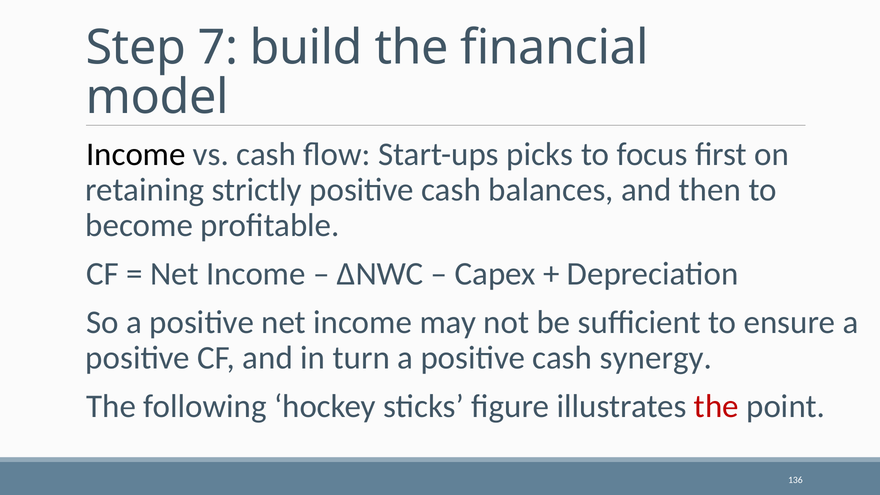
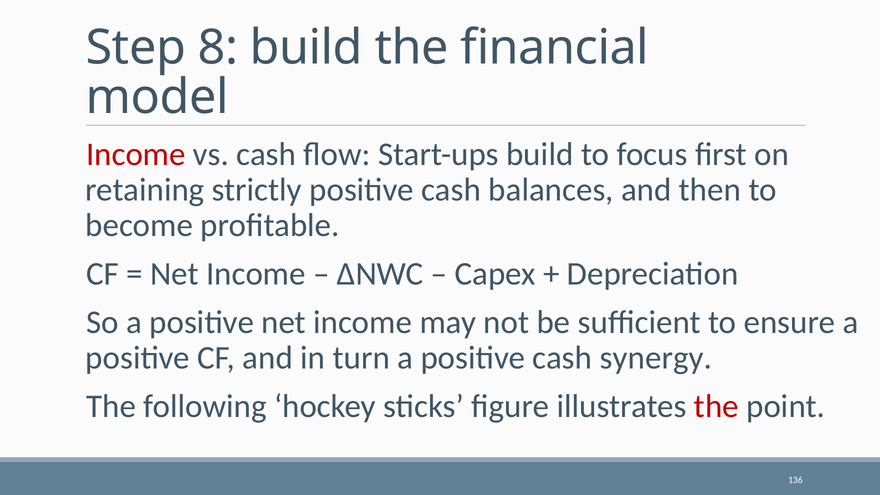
7: 7 -> 8
Income at (136, 154) colour: black -> red
Start-ups picks: picks -> build
